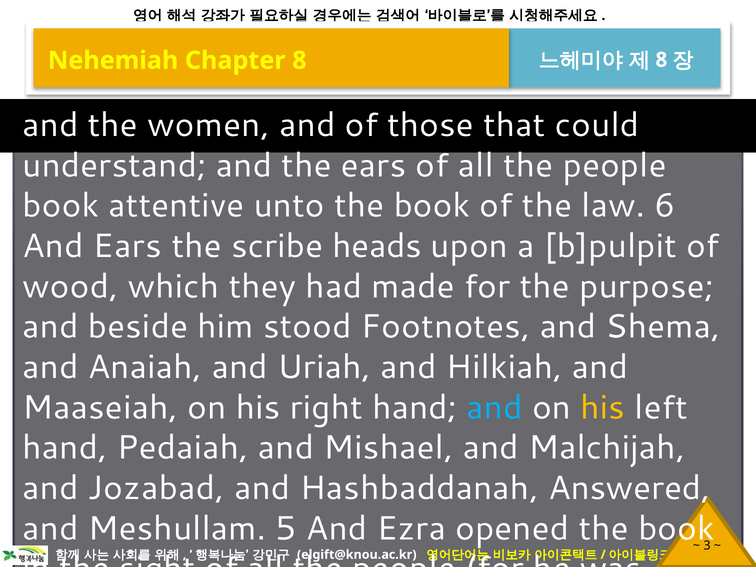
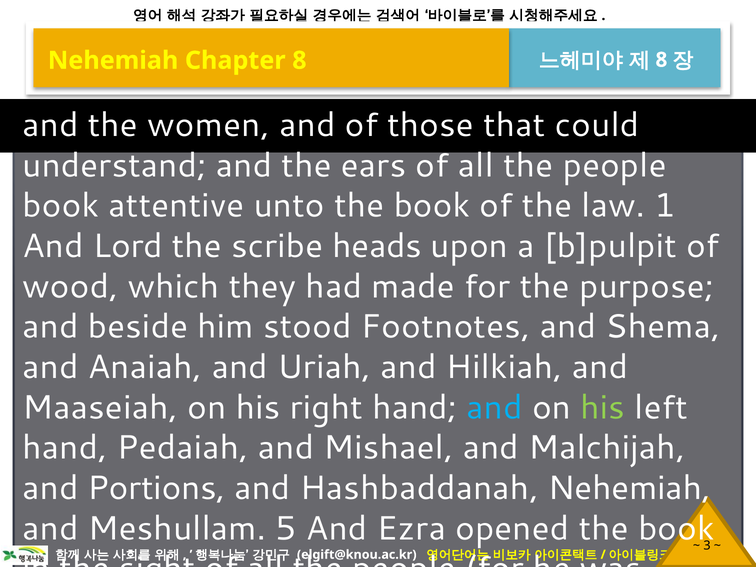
6: 6 -> 1
And Ears: Ears -> Lord
his at (603, 407) colour: yellow -> light green
Jozabad: Jozabad -> Portions
Hashbaddanah Answered: Answered -> Nehemiah
